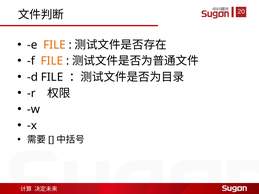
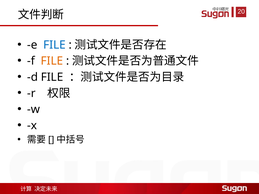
FILE at (54, 45) colour: orange -> blue
